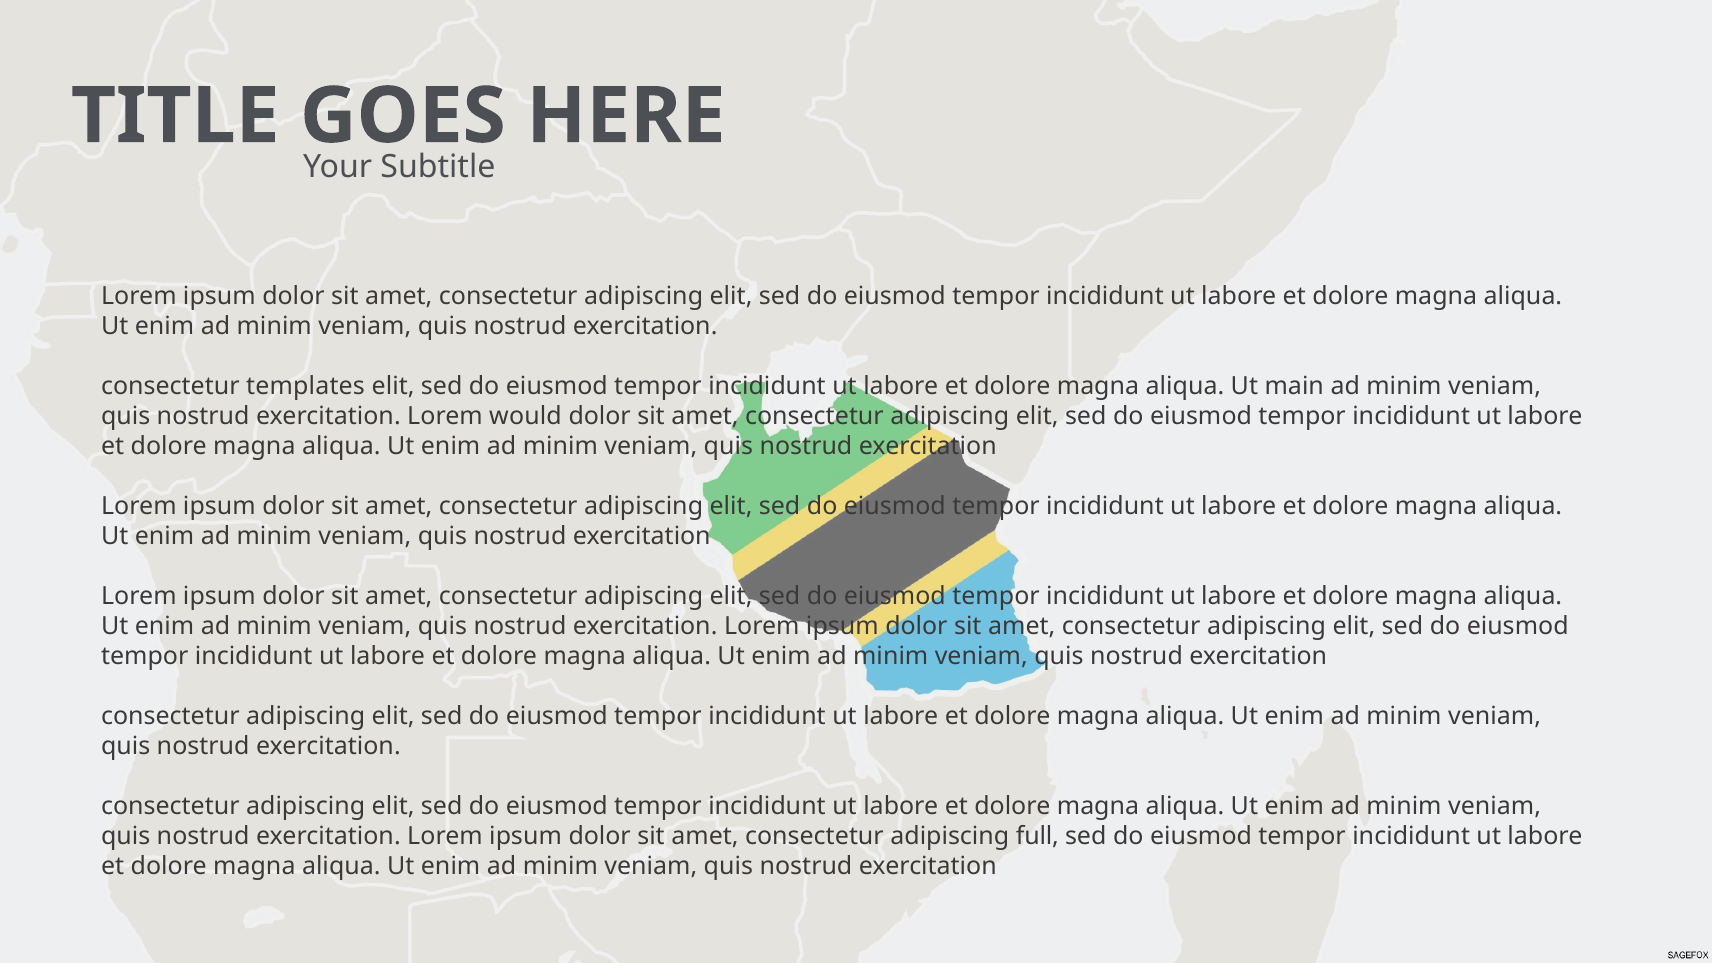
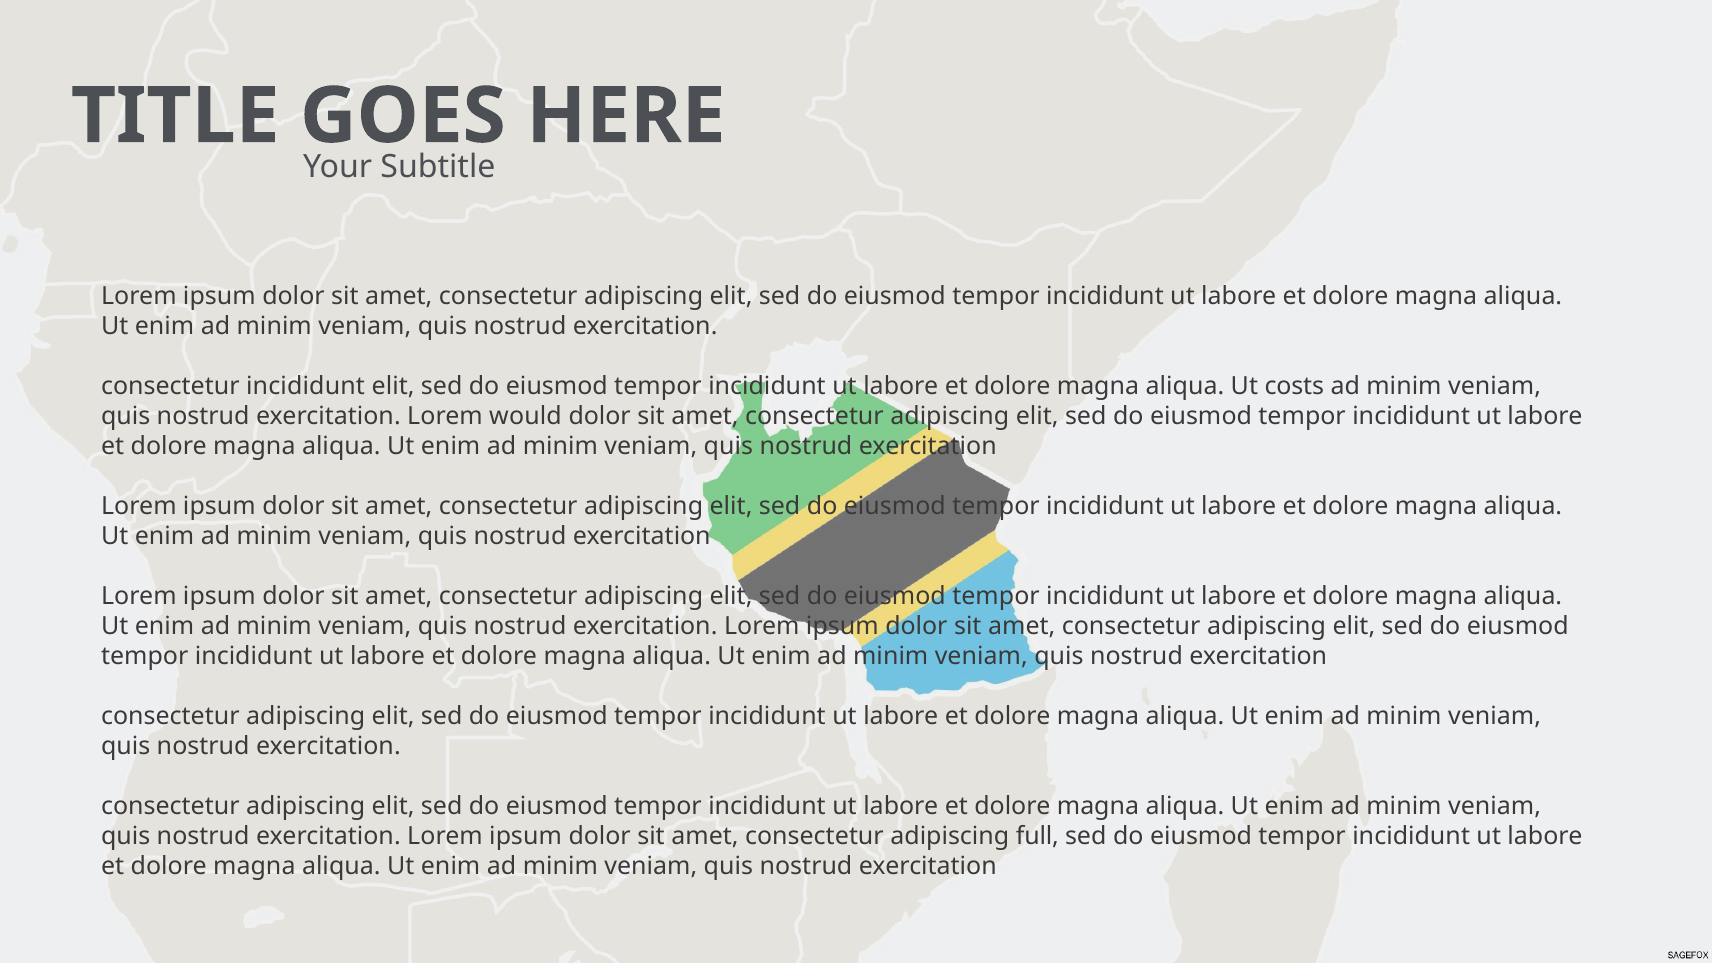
consectetur templates: templates -> incididunt
main: main -> costs
